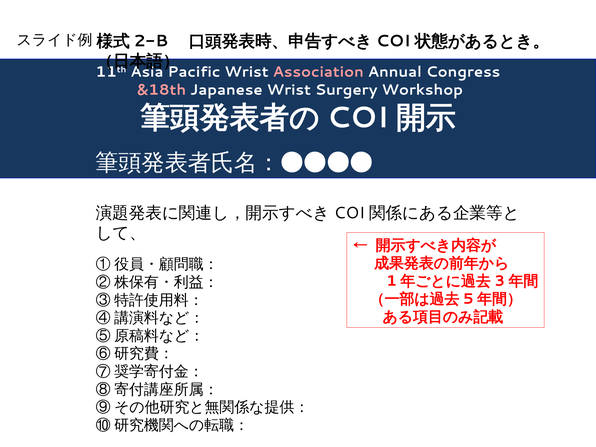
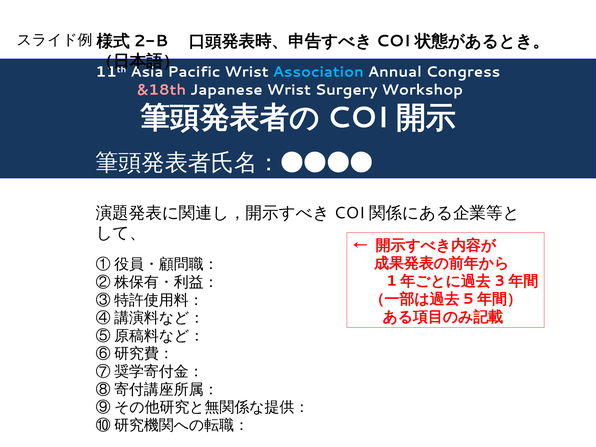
Association colour: pink -> light blue
